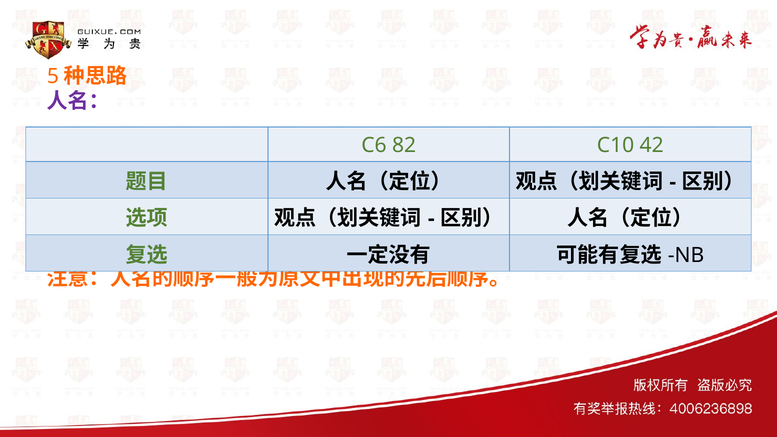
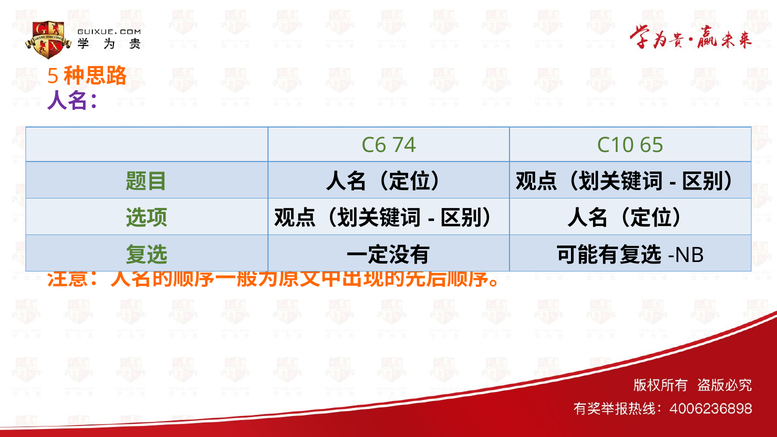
82: 82 -> 74
42: 42 -> 65
